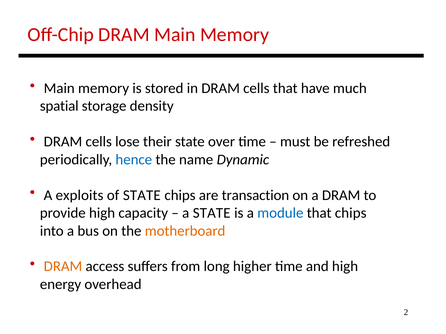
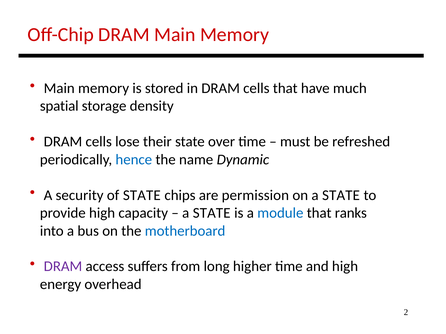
exploits: exploits -> security
transaction: transaction -> permission
on a DRAM: DRAM -> STATE
that chips: chips -> ranks
motherboard colour: orange -> blue
DRAM at (63, 267) colour: orange -> purple
